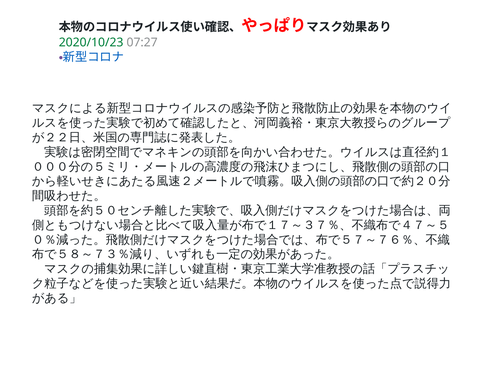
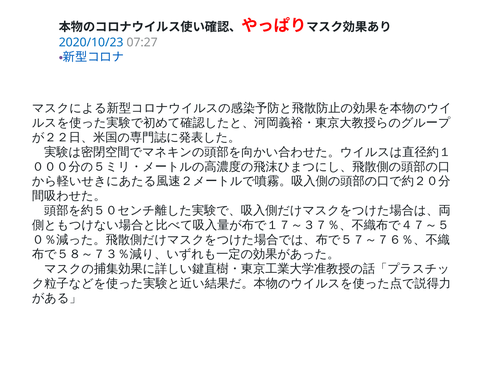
2020/10/23 colour: green -> blue
